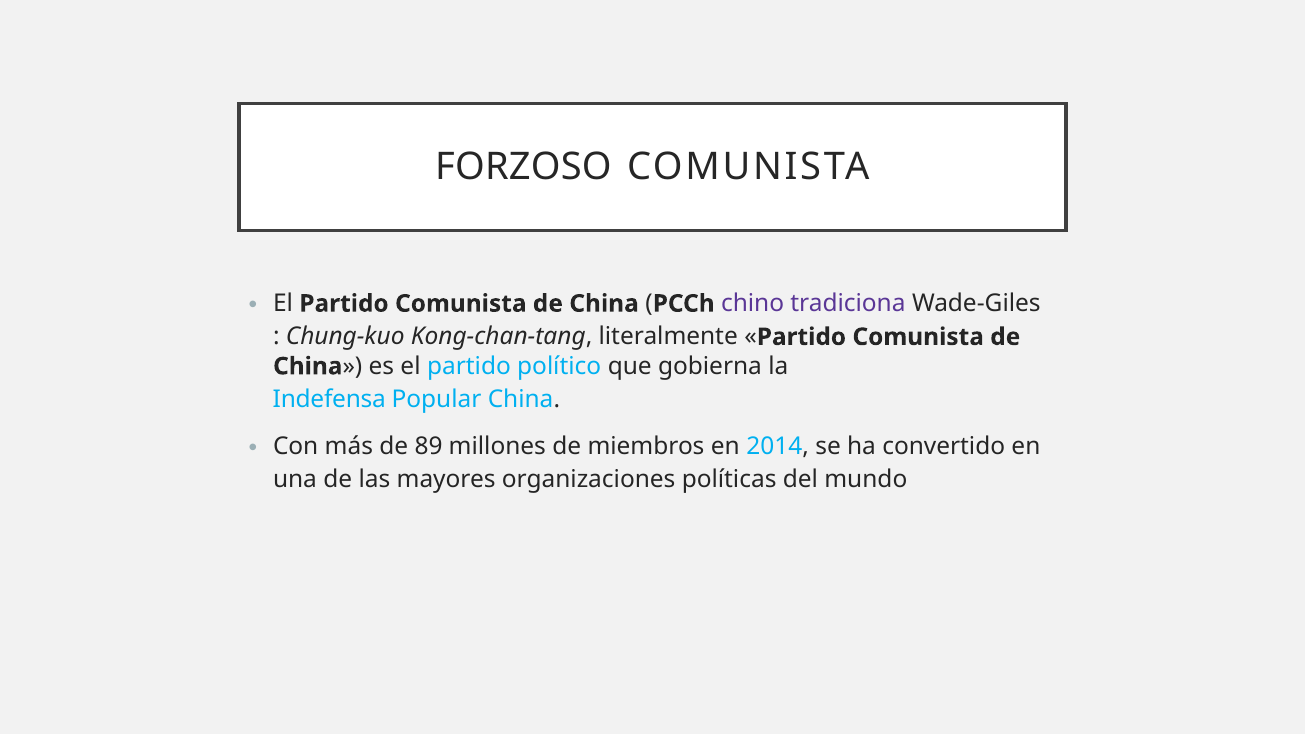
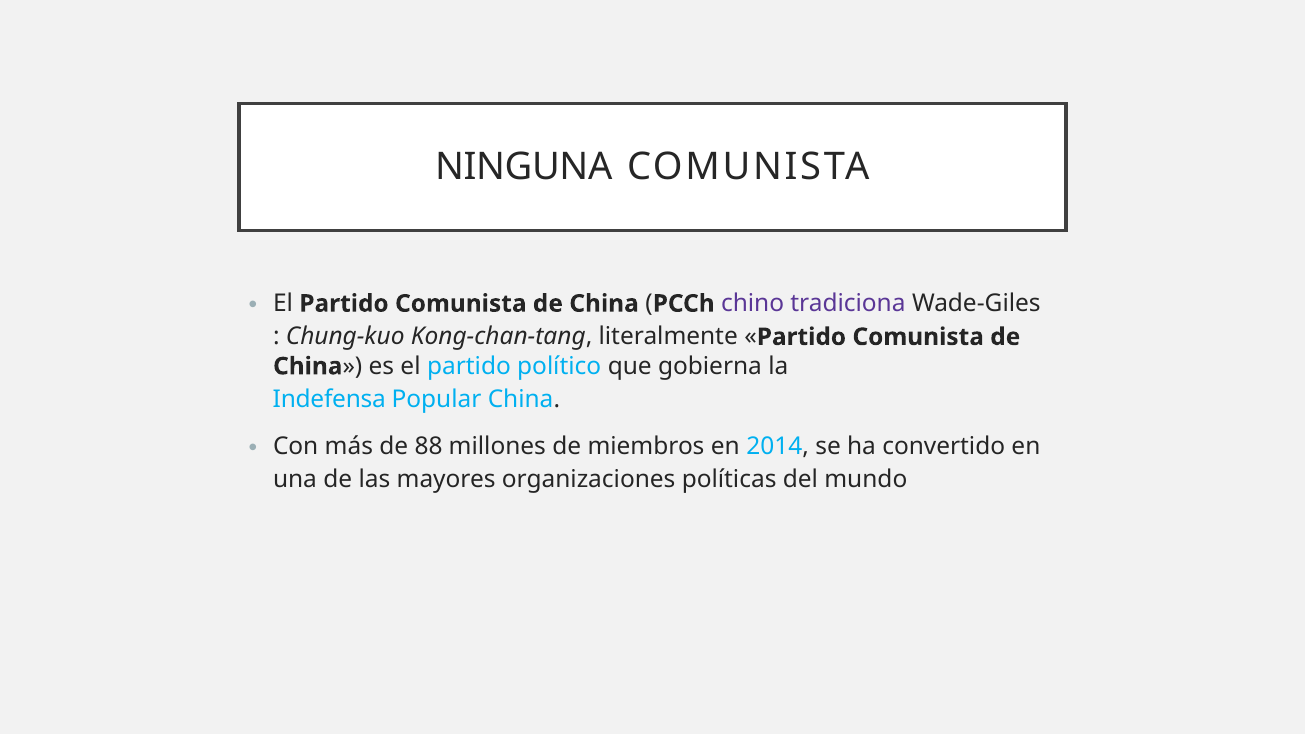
FORZOSO: FORZOSO -> NINGUNA
89: 89 -> 88
